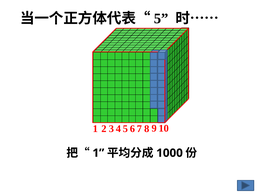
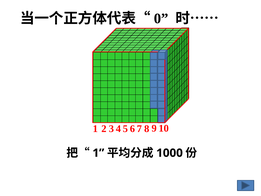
5: 5 -> 0
